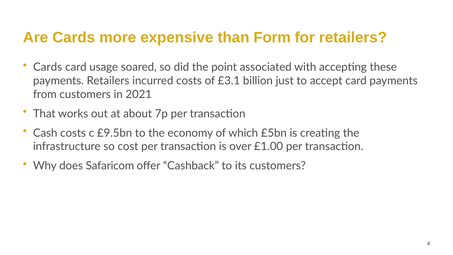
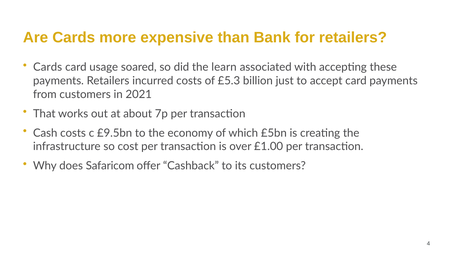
Form: Form -> Bank
point: point -> learn
£3.1: £3.1 -> £5.3
